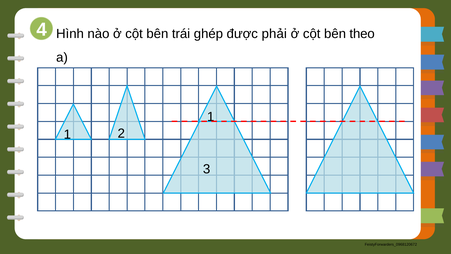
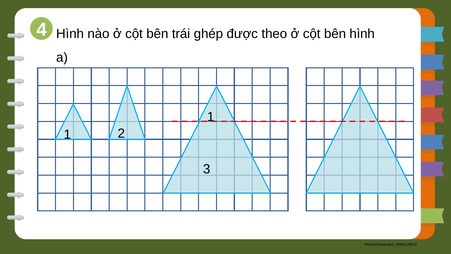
phải: phải -> theo
bên theo: theo -> hình
